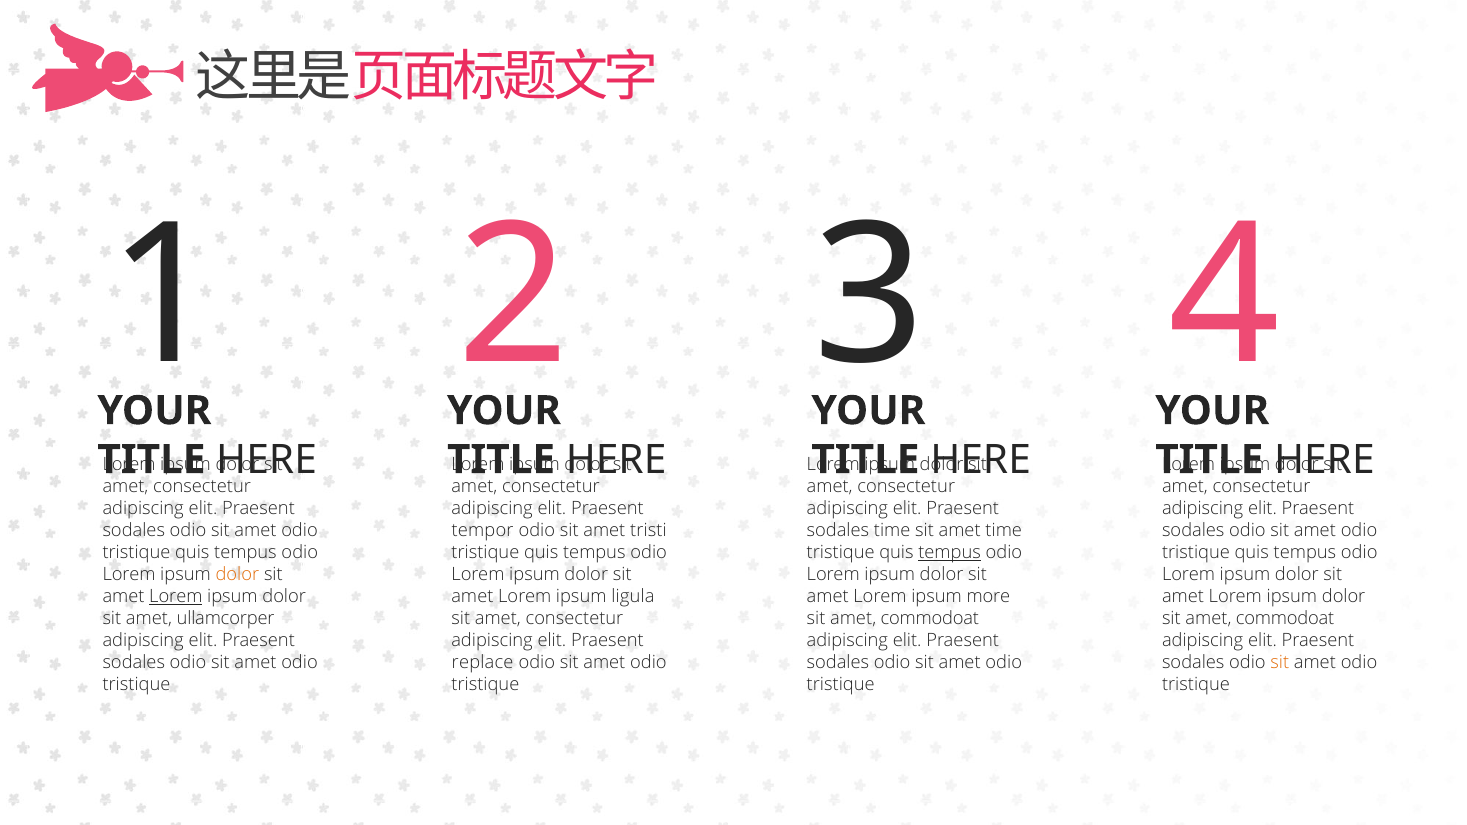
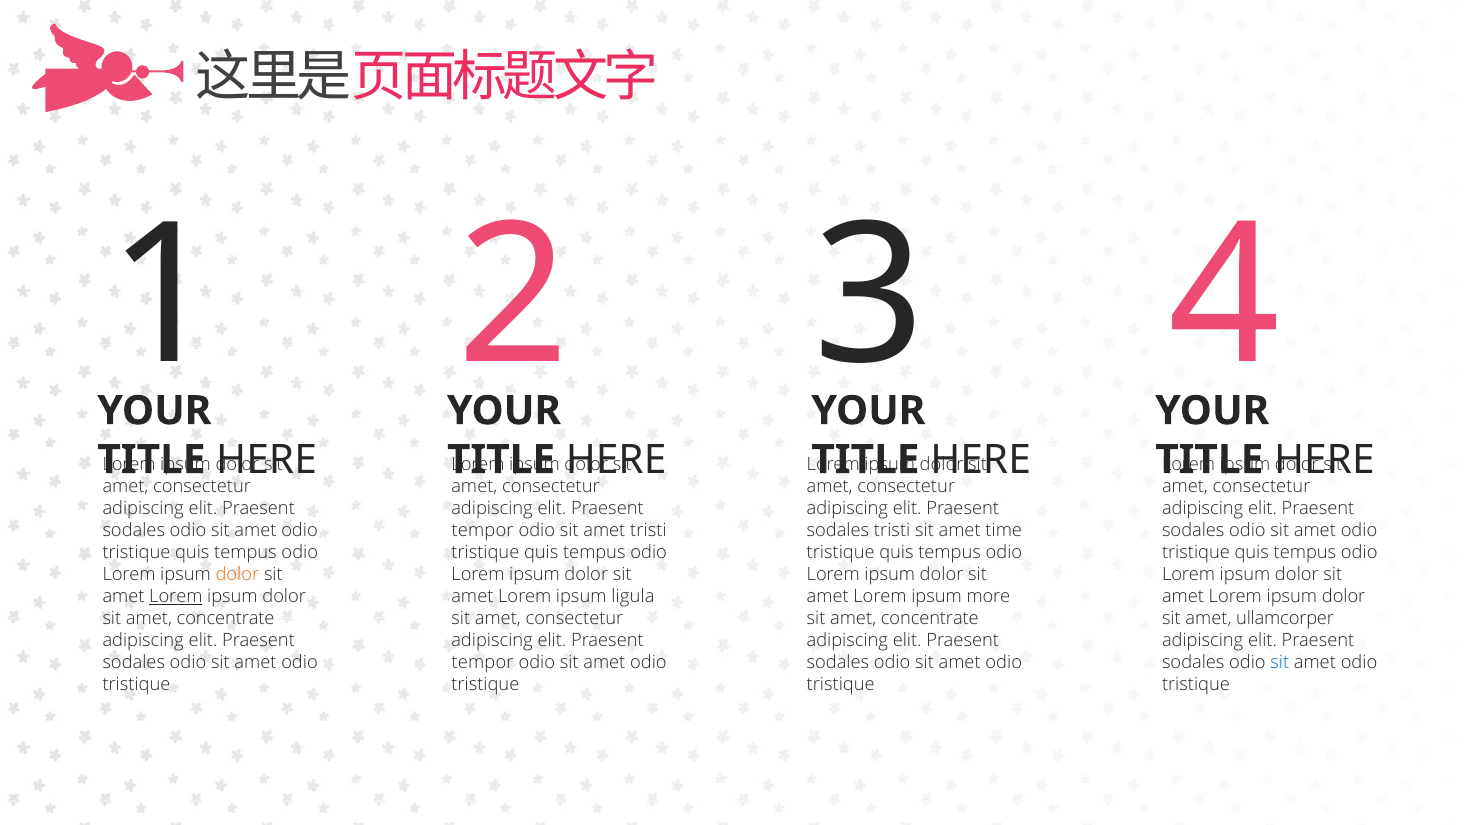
sodales time: time -> tristi
tempus at (950, 553) underline: present -> none
ullamcorper at (226, 619): ullamcorper -> concentrate
commodoat at (930, 619): commodoat -> concentrate
commodoat at (1285, 619): commodoat -> ullamcorper
replace at (483, 663): replace -> tempor
sit at (1280, 663) colour: orange -> blue
